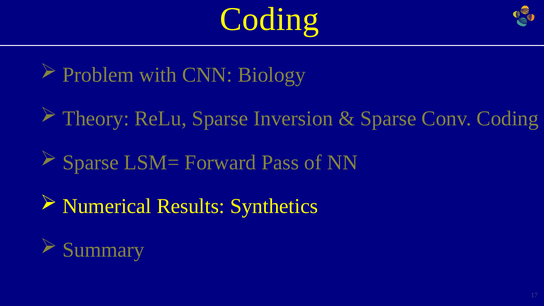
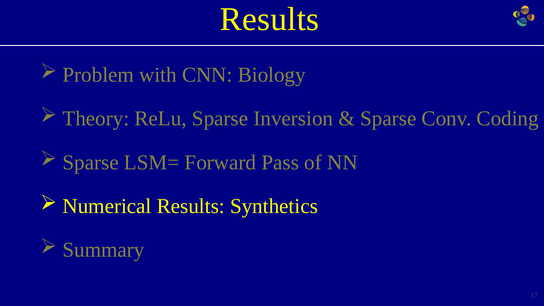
Coding at (270, 19): Coding -> Results
